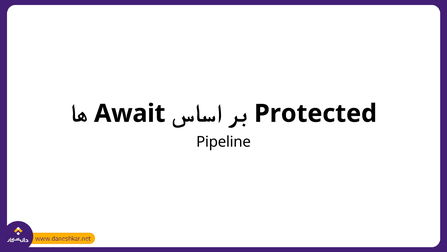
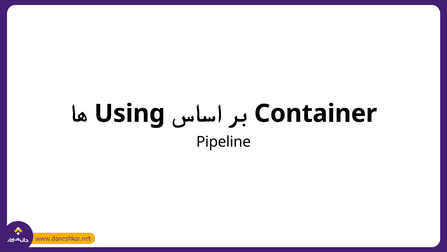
Await: Await -> Using
Protected: Protected -> Container
